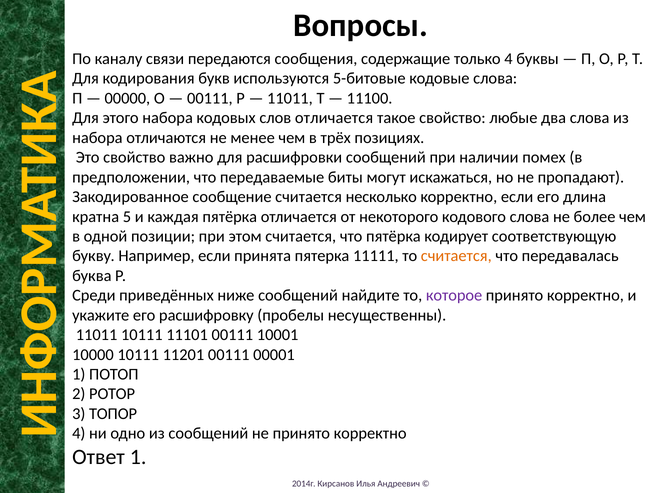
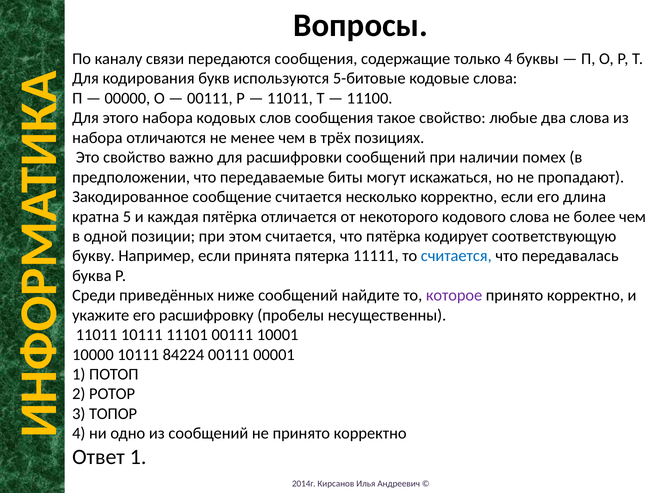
слов отличается: отличается -> сообщения
считается at (456, 256) colour: orange -> blue
11201: 11201 -> 84224
